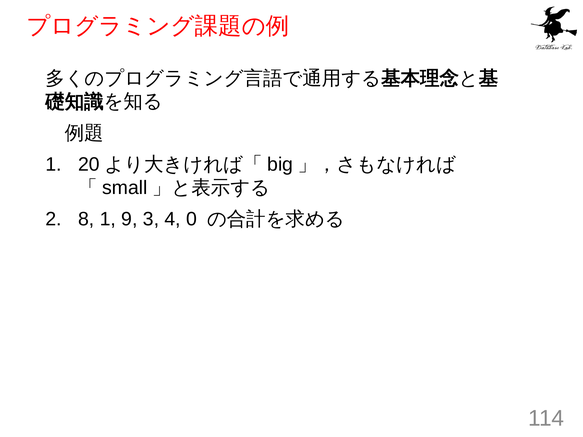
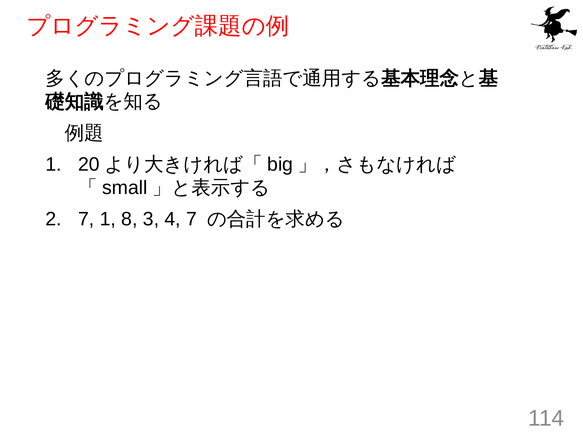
2 8: 8 -> 7
9: 9 -> 8
4 0: 0 -> 7
